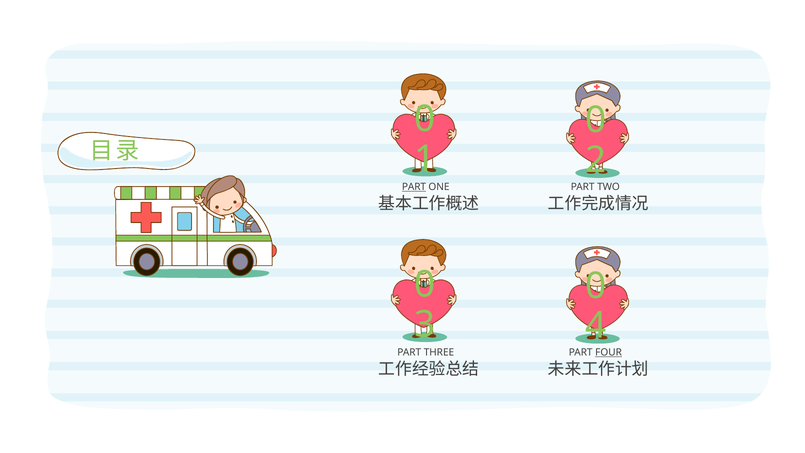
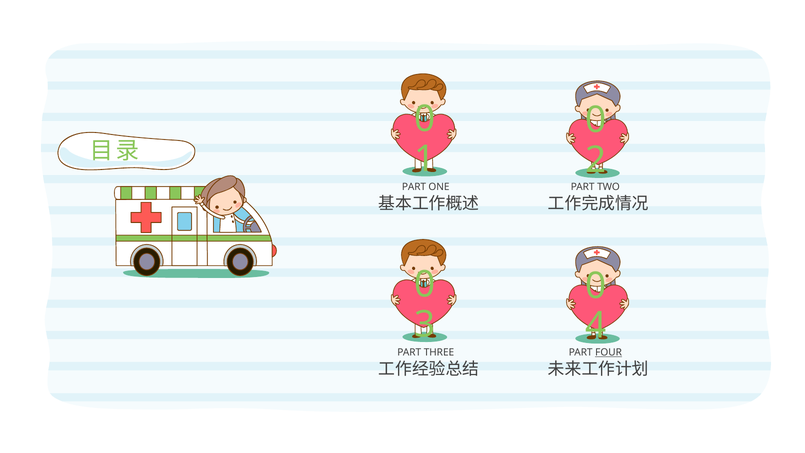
PART at (414, 187) underline: present -> none
